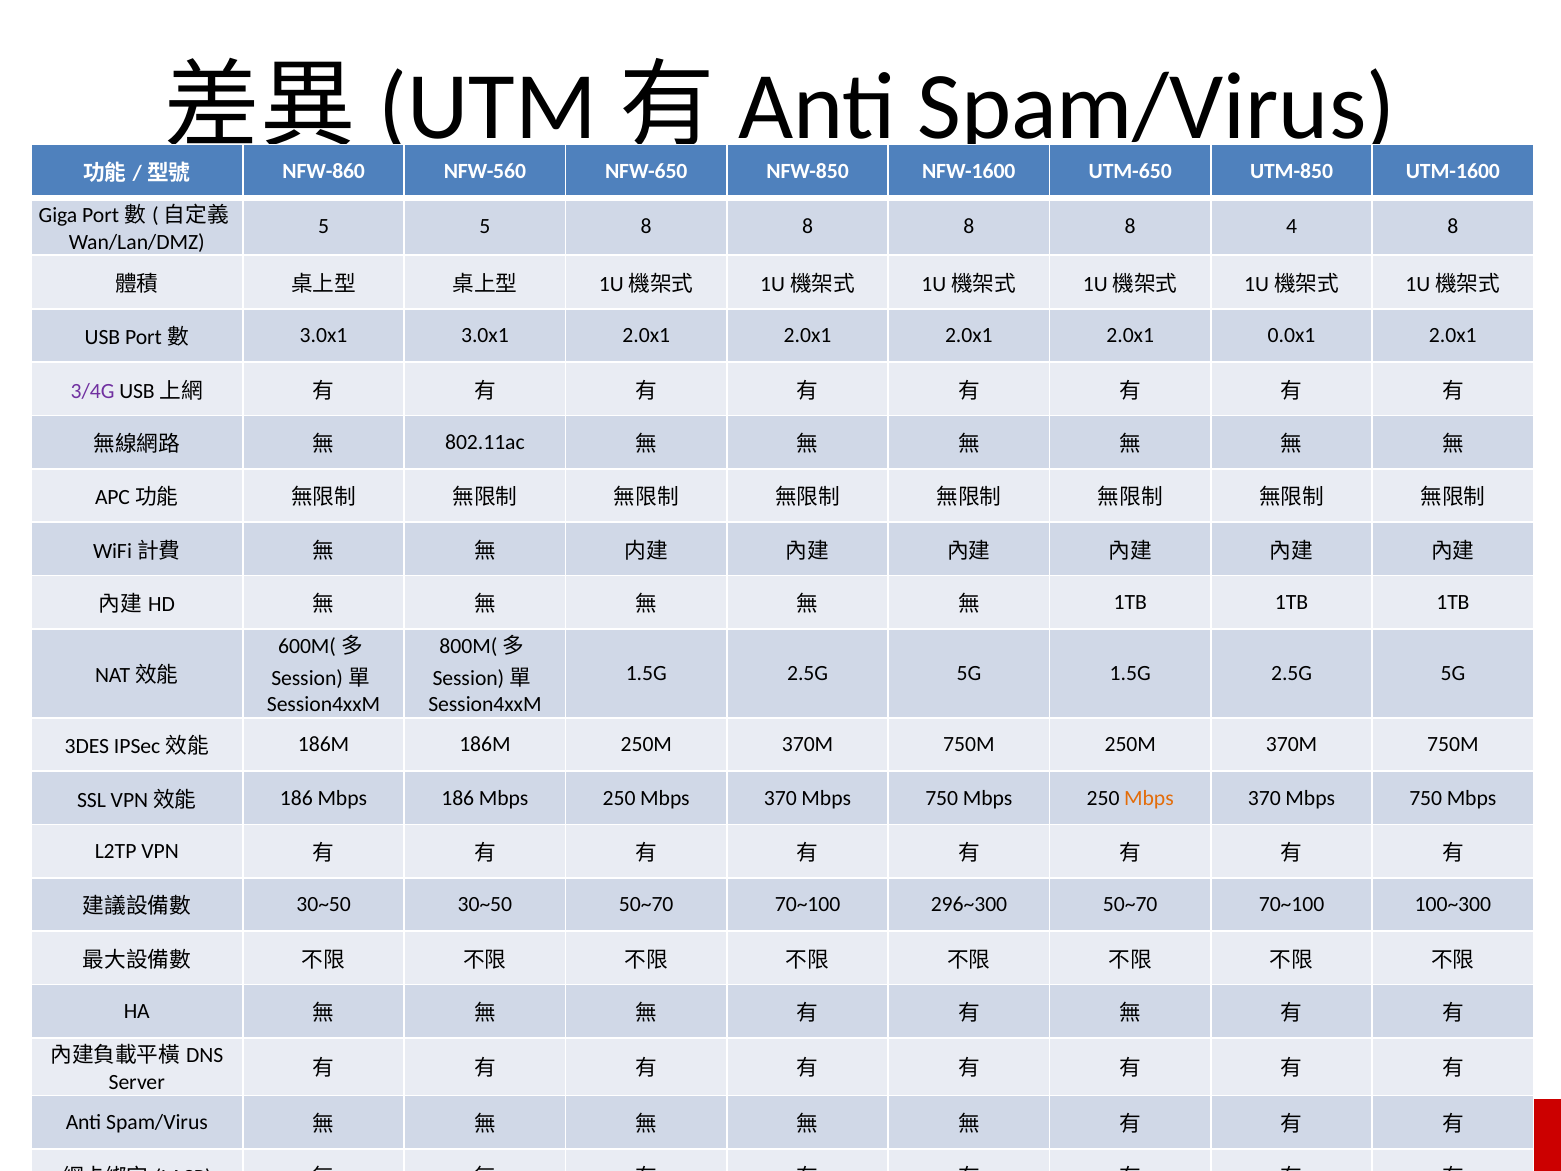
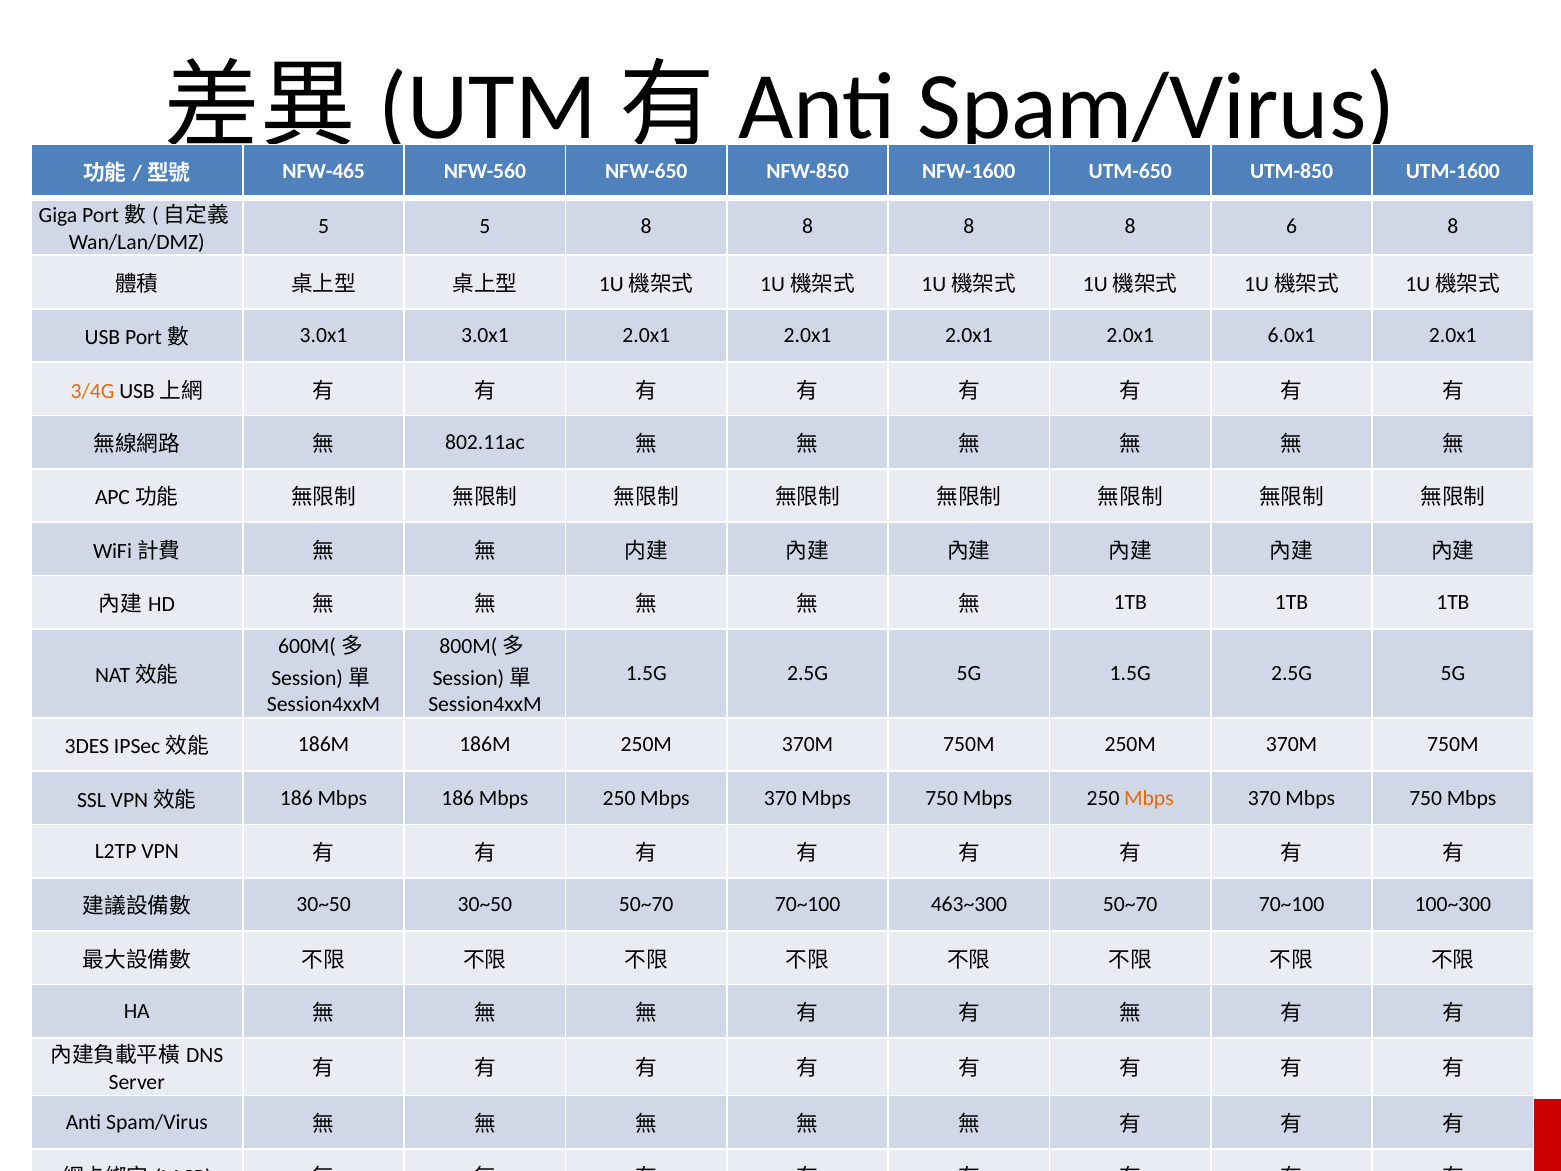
NFW-860: NFW-860 -> NFW-465
4: 4 -> 6
0.0x1: 0.0x1 -> 6.0x1
3/4G colour: purple -> orange
296~300: 296~300 -> 463~300
